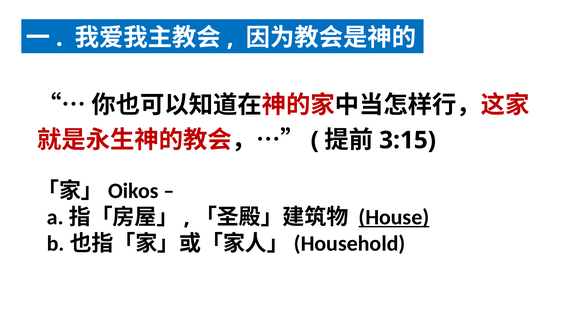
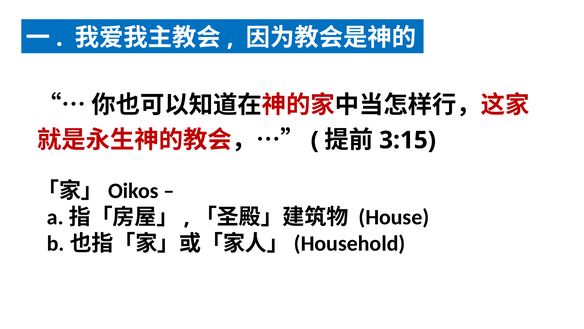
House underline: present -> none
